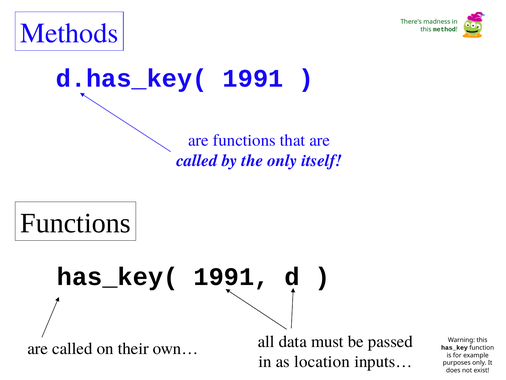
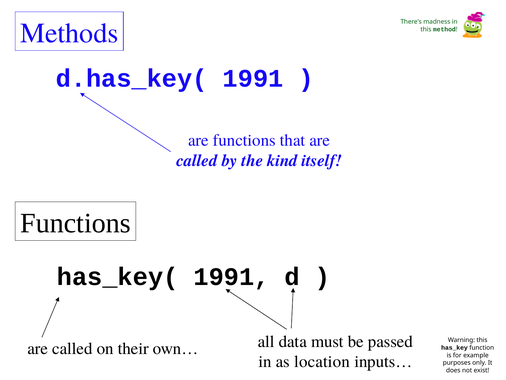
the only: only -> kind
